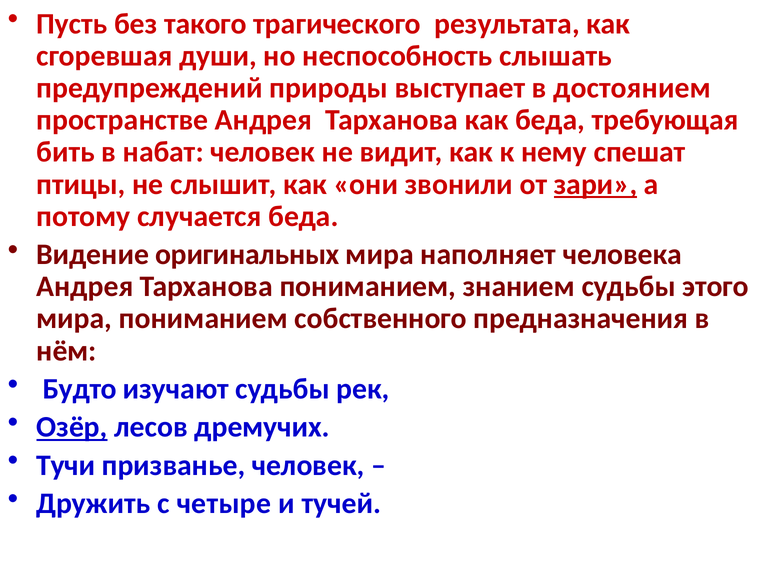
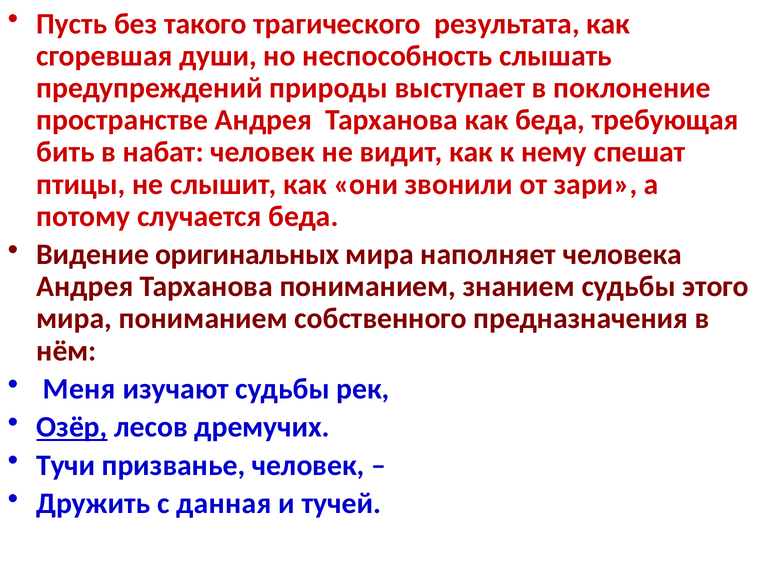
достоянием: достоянием -> поклонение
зари underline: present -> none
Будто: Будто -> Меня
четыре: четыре -> данная
